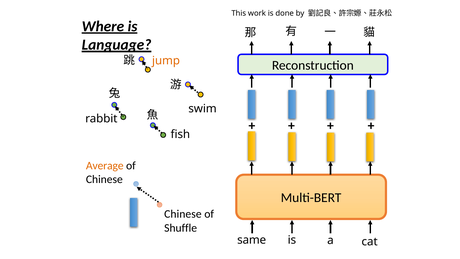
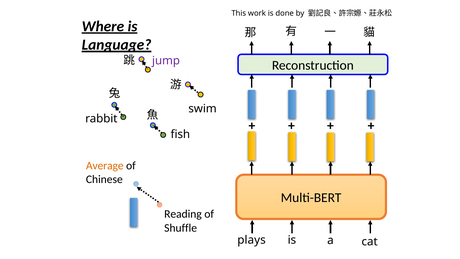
jump colour: orange -> purple
Chinese at (183, 214): Chinese -> Reading
same: same -> plays
